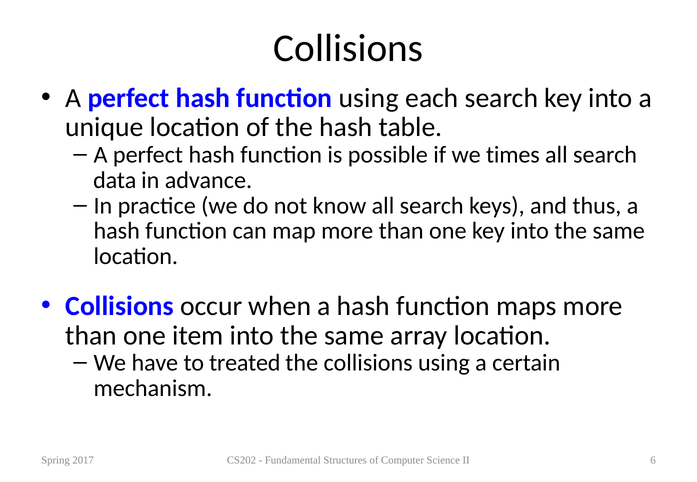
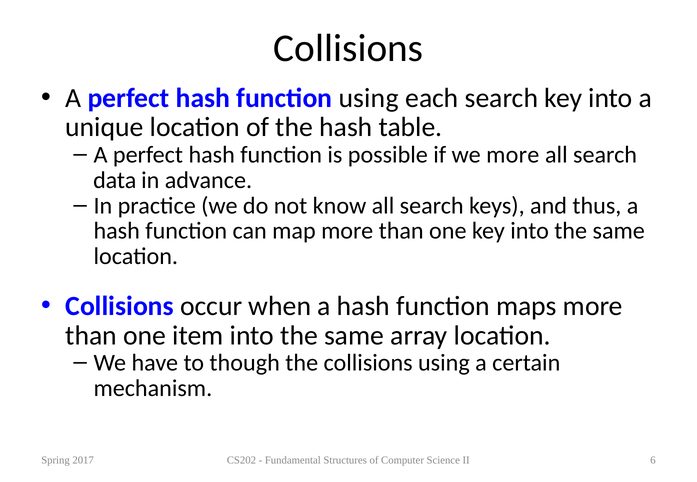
we times: times -> more
treated: treated -> though
